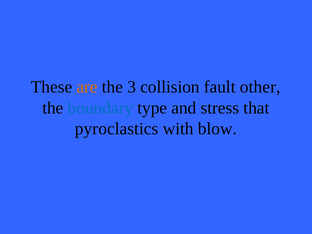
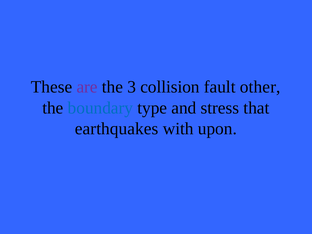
are colour: orange -> purple
pyroclastics: pyroclastics -> earthquakes
blow: blow -> upon
